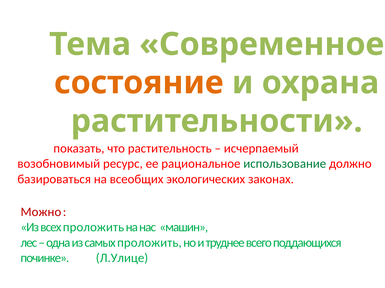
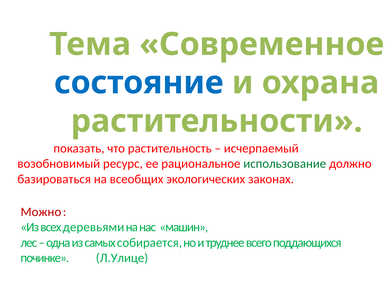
состояние colour: orange -> blue
всех проложить: проложить -> деревьями
самых проложить: проложить -> собирается
